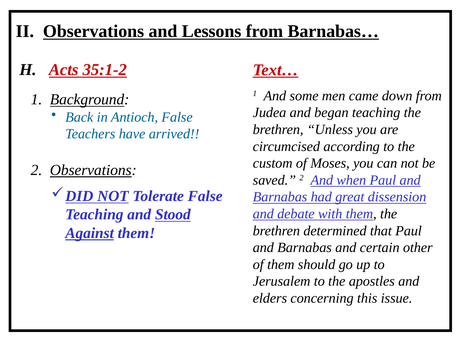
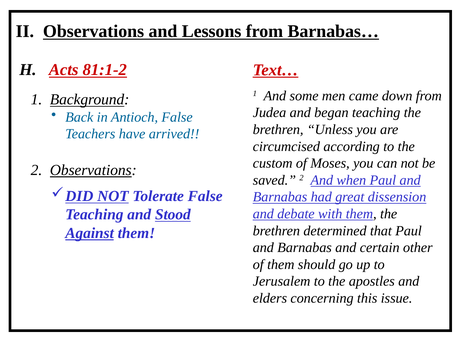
35:1-2: 35:1-2 -> 81:1-2
